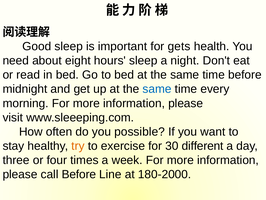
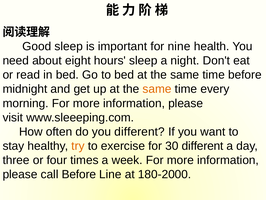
gets: gets -> nine
same at (157, 89) colour: blue -> orange
you possible: possible -> different
